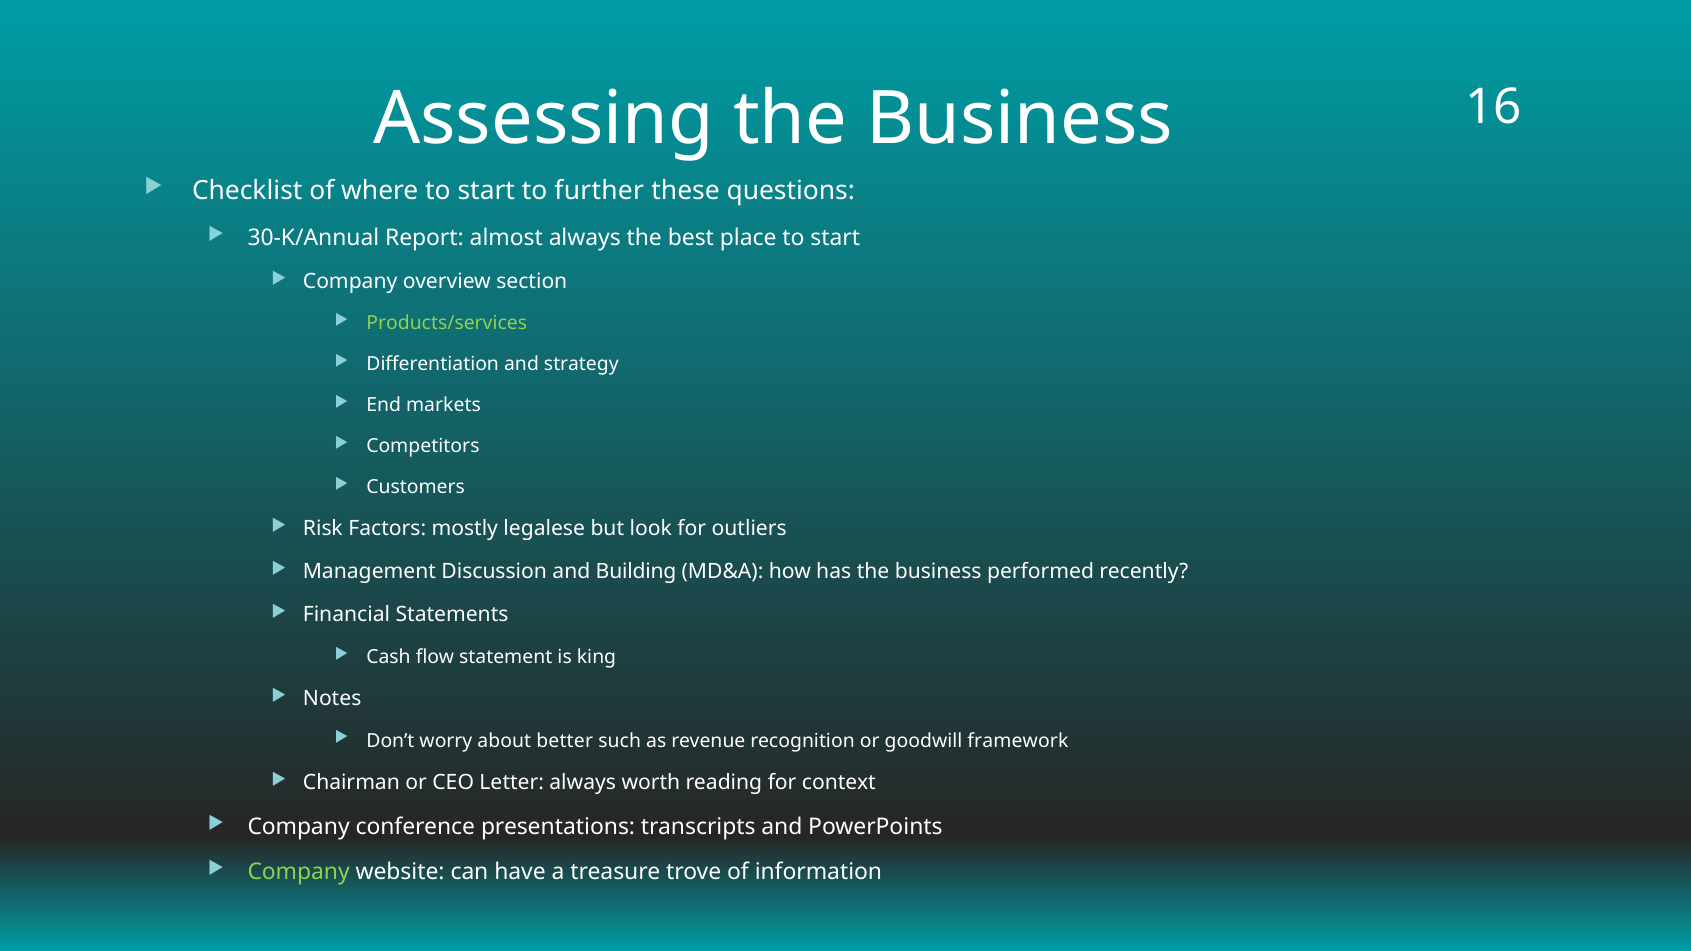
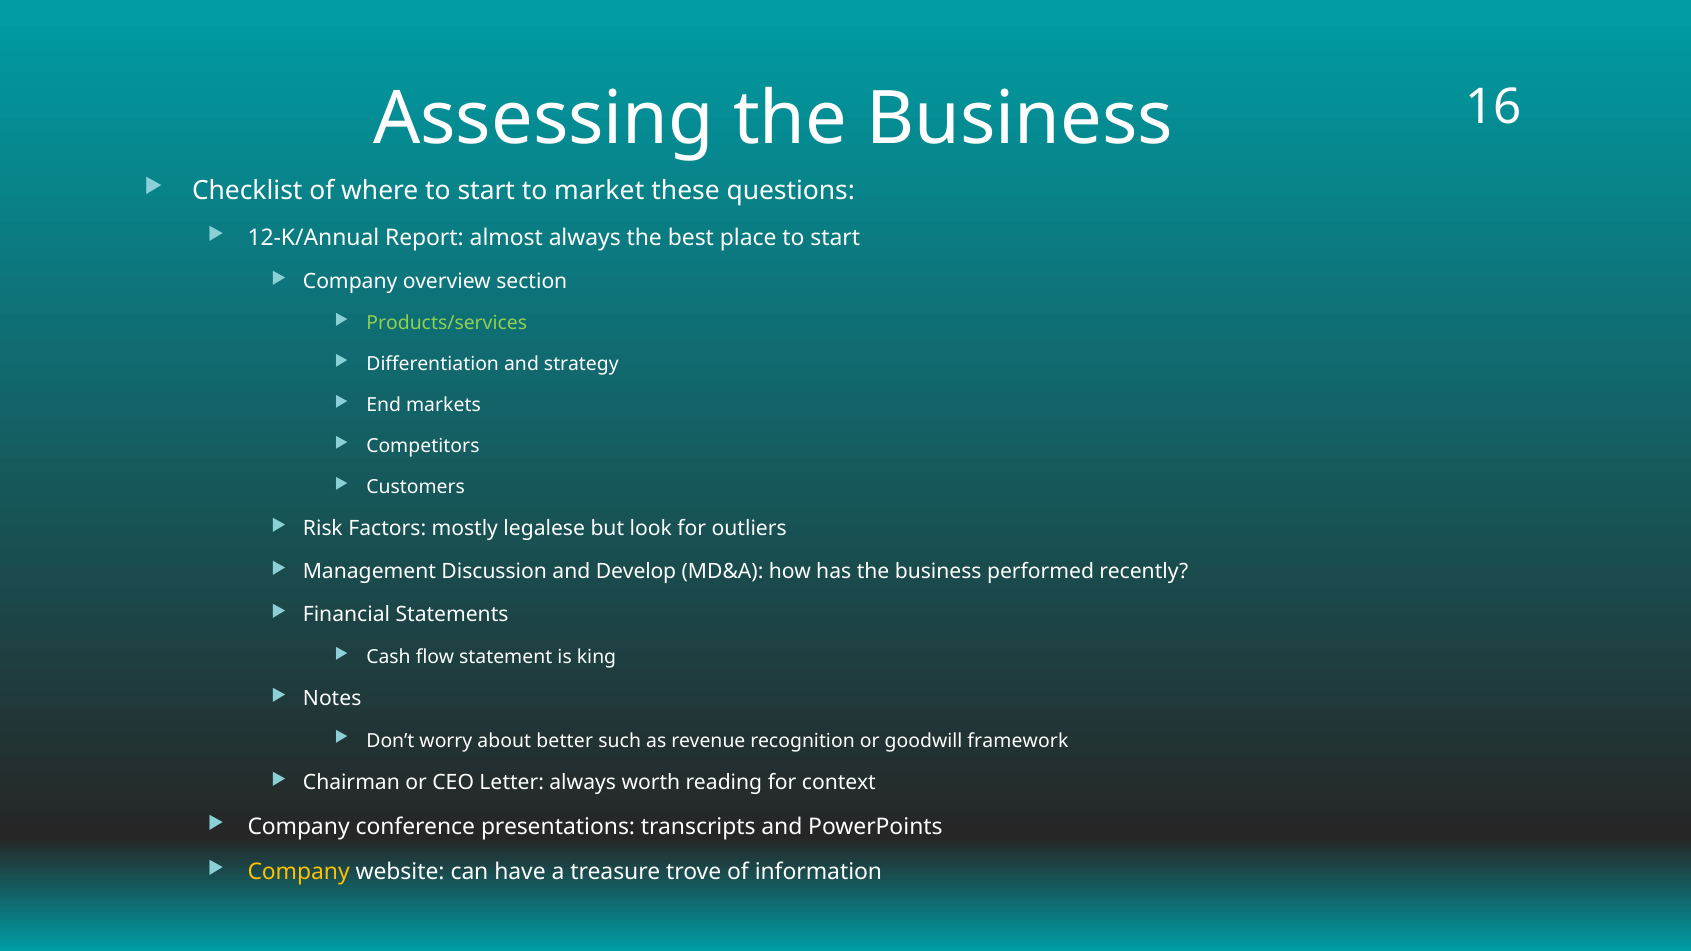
further: further -> market
30-K/Annual: 30-K/Annual -> 12-K/Annual
Building: Building -> Develop
Company at (299, 872) colour: light green -> yellow
